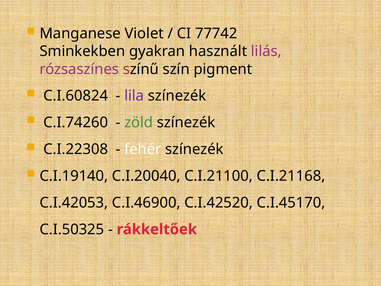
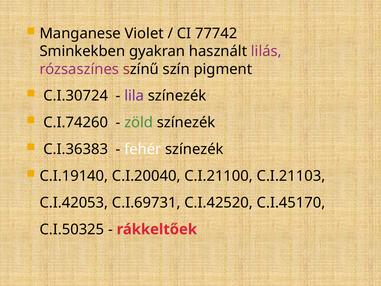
C.I.60824: C.I.60824 -> C.I.30724
C.I.22308: C.I.22308 -> C.I.36383
C.I.21168: C.I.21168 -> C.I.21103
C.I.46900: C.I.46900 -> C.I.69731
